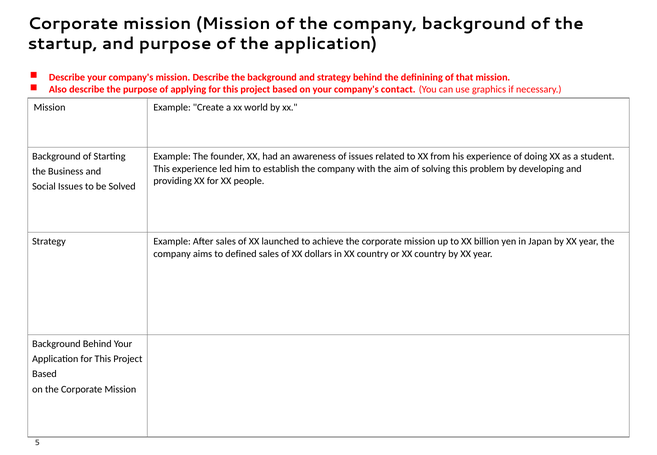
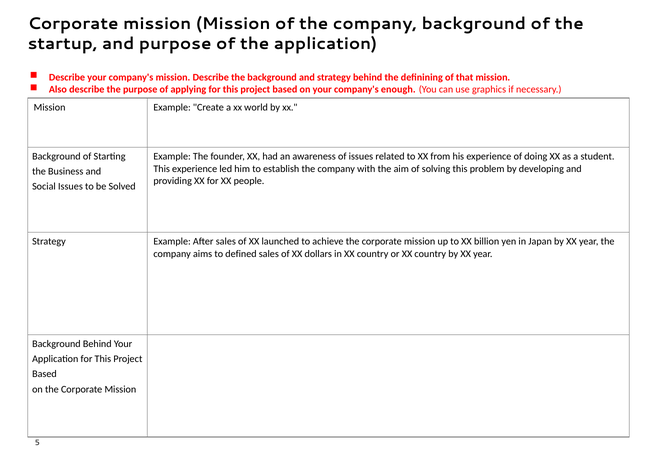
contact: contact -> enough
